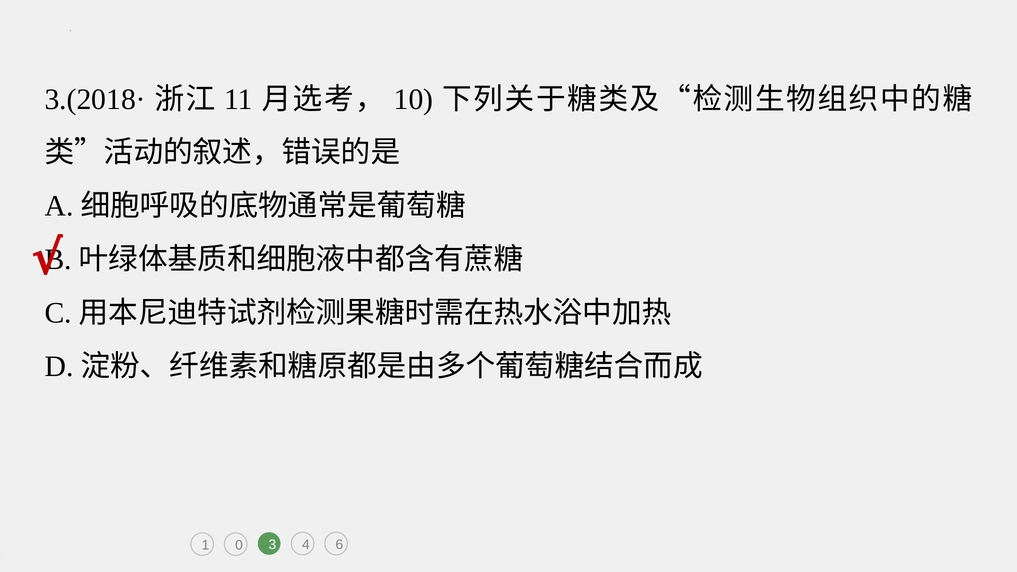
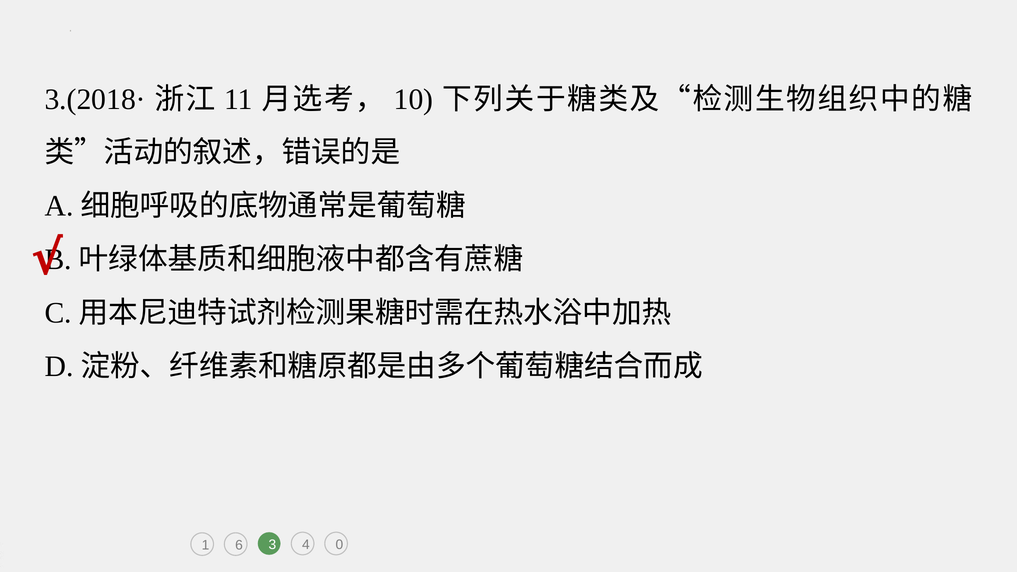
0: 0 -> 6
6: 6 -> 0
